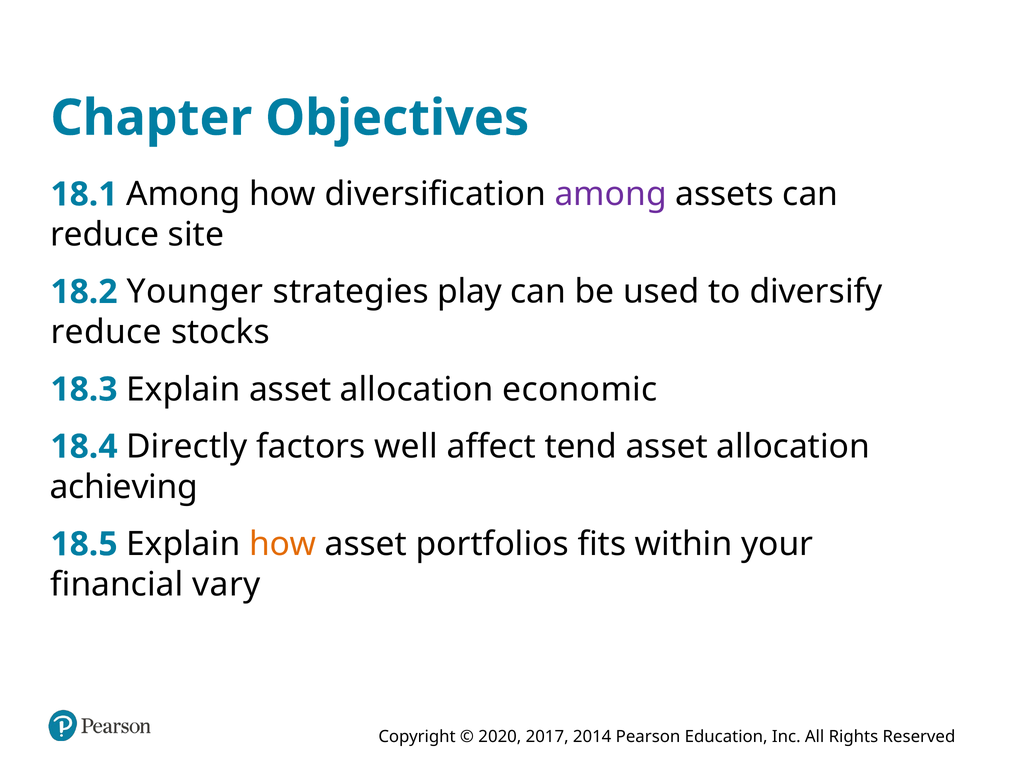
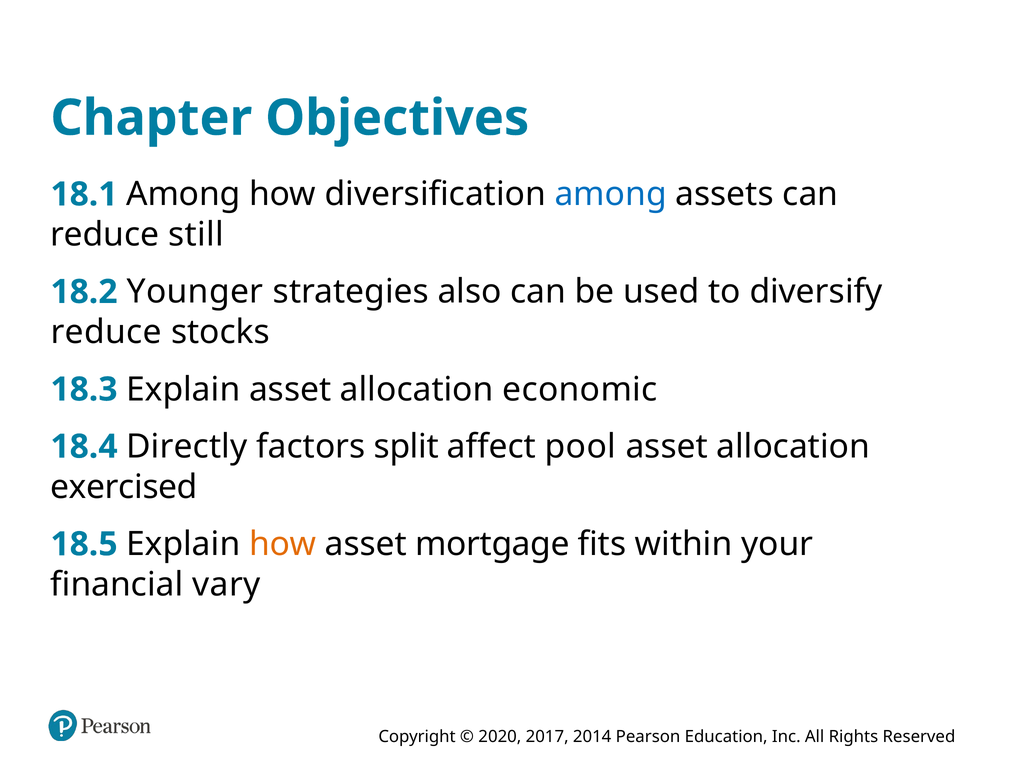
among at (611, 194) colour: purple -> blue
site: site -> still
play: play -> also
well: well -> split
tend: tend -> pool
achieving: achieving -> exercised
portfolios: portfolios -> mortgage
